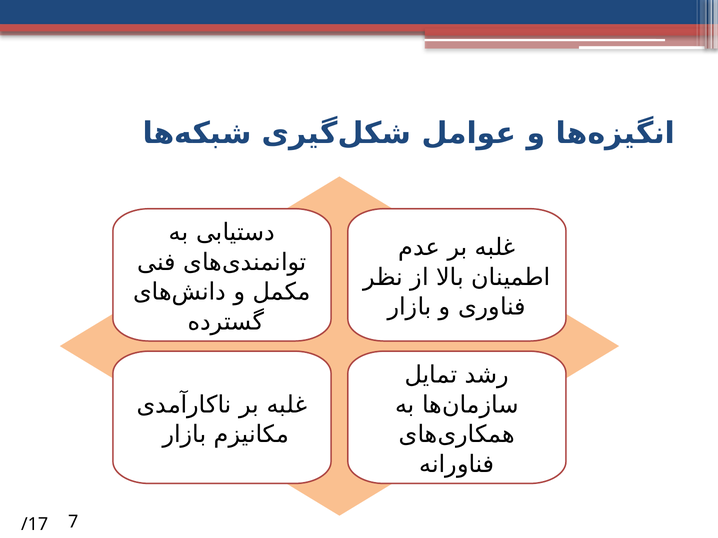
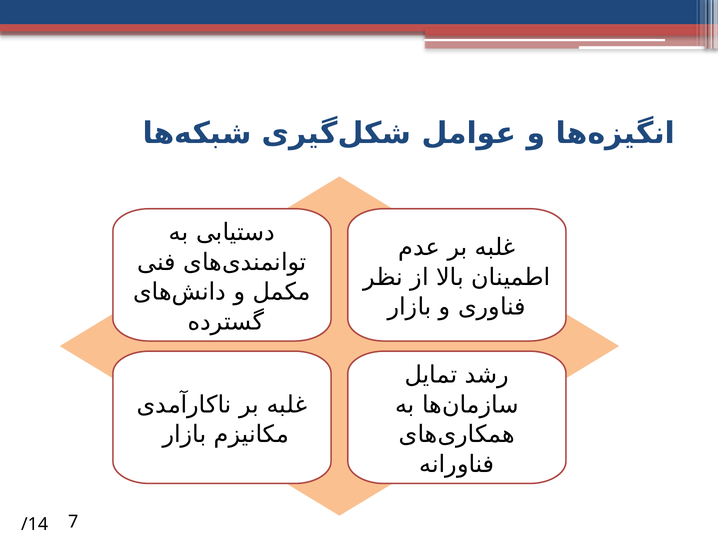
/17: /17 -> /14
